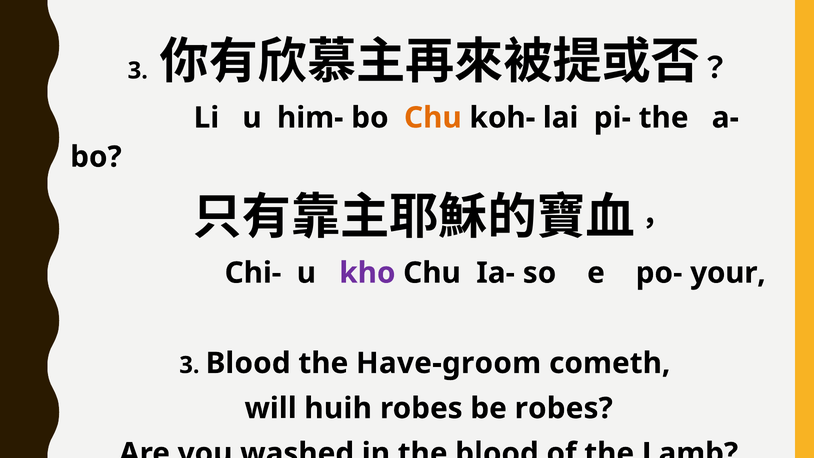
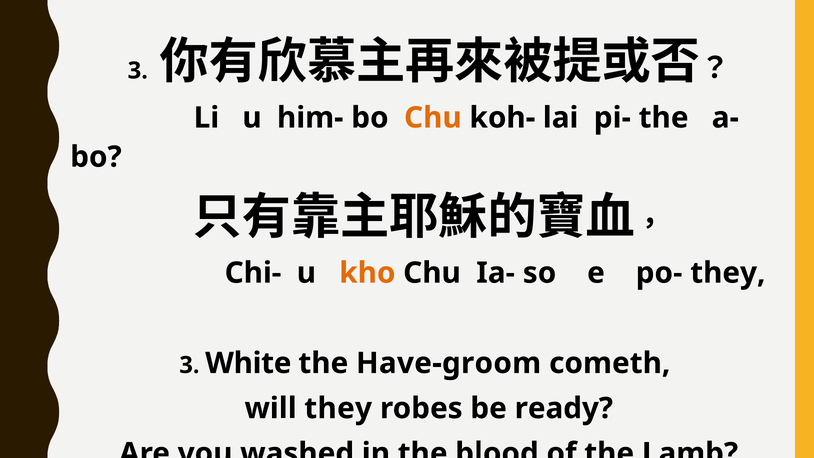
kho colour: purple -> orange
po- your: your -> they
3 Blood: Blood -> White
will huih: huih -> they
be robes: robes -> ready
